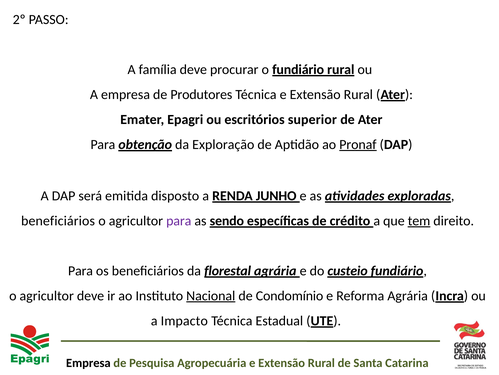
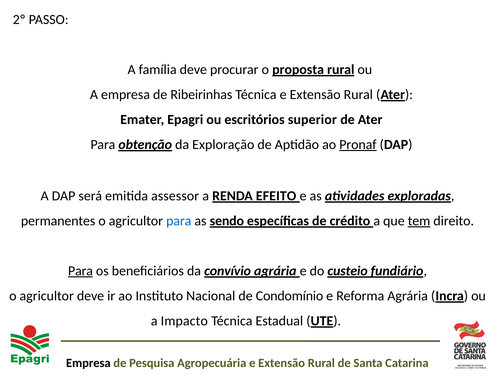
o fundiário: fundiário -> proposta
Produtores: Produtores -> Ribeirinhas
disposto: disposto -> assessor
JUNHO: JUNHO -> EFEITO
beneficiários at (58, 220): beneficiários -> permanentes
para at (179, 220) colour: purple -> blue
Para at (81, 270) underline: none -> present
florestal: florestal -> convívio
Nacional underline: present -> none
